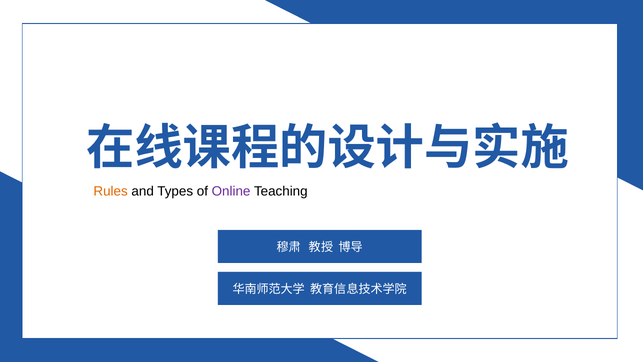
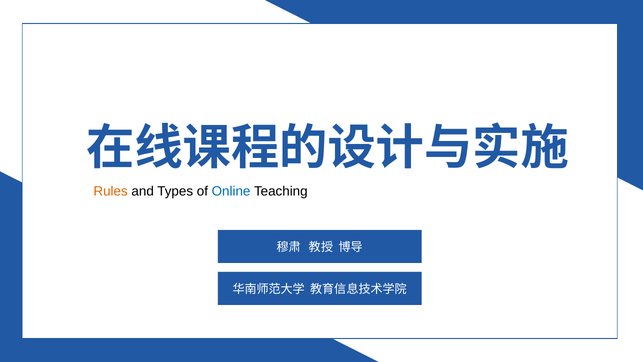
Online colour: purple -> blue
